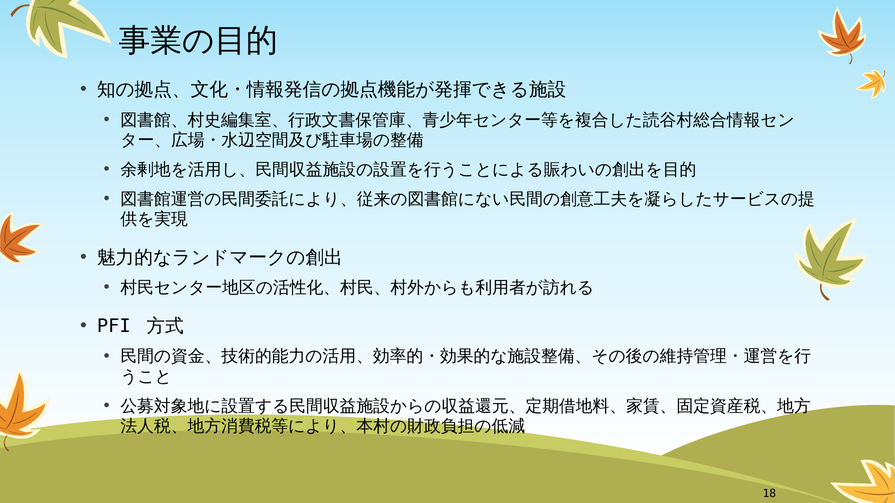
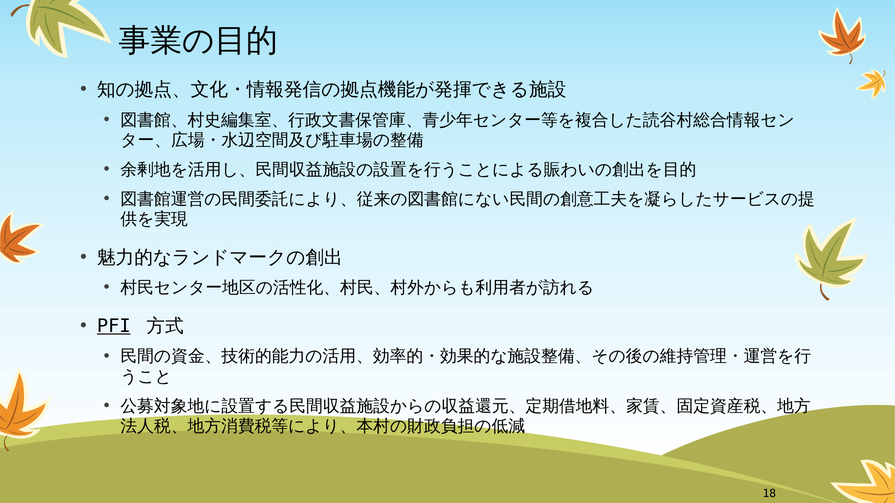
PFI underline: none -> present
